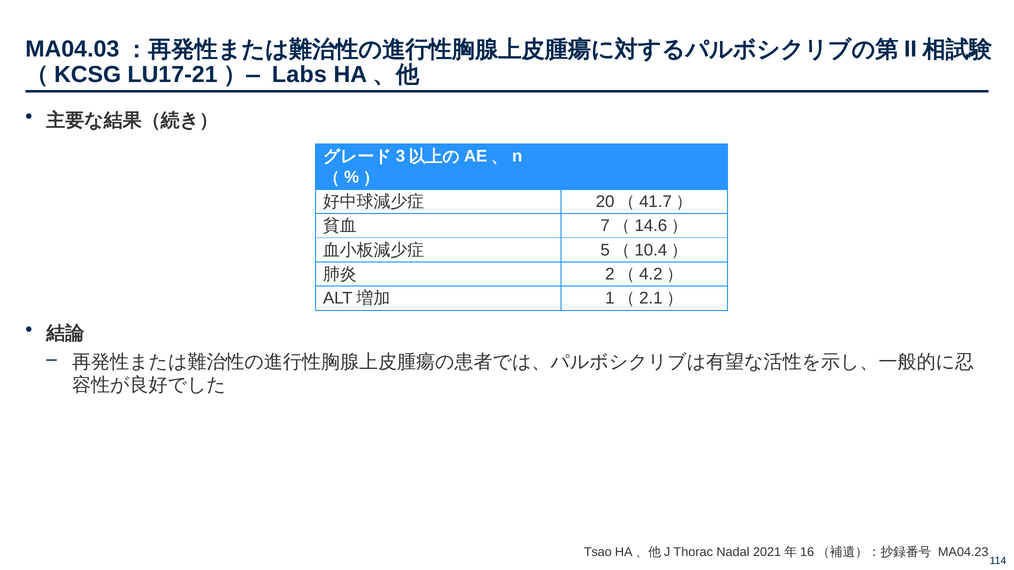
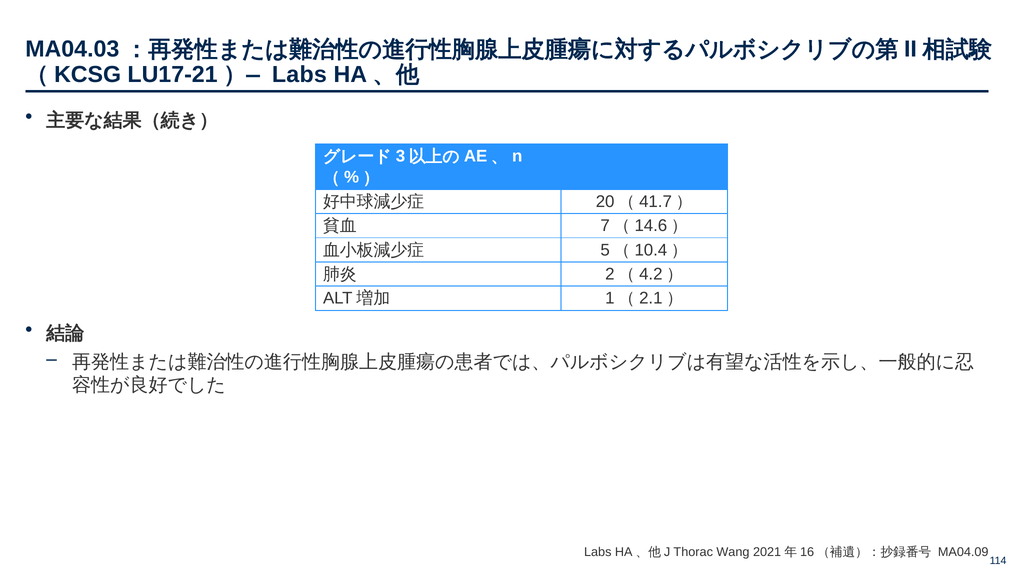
Tsao at (598, 552): Tsao -> Labs
Nadal: Nadal -> Wang
MA04.23: MA04.23 -> MA04.09
